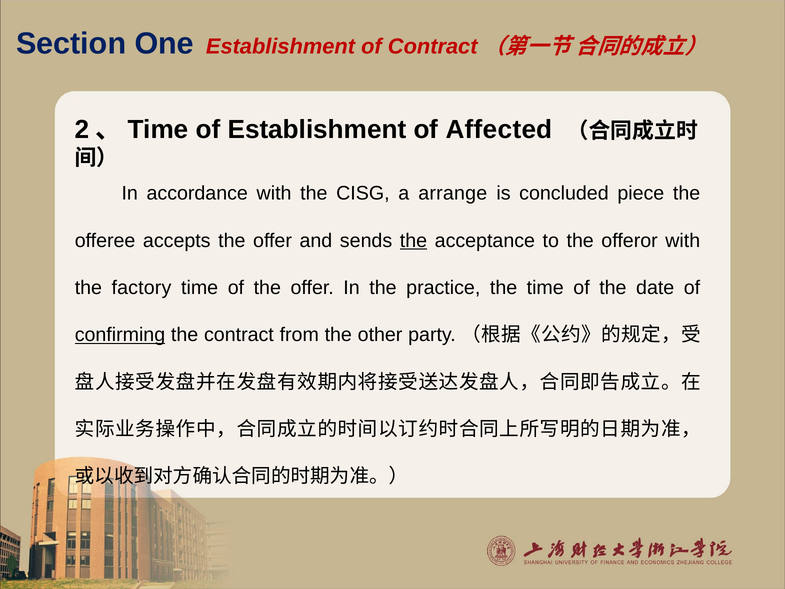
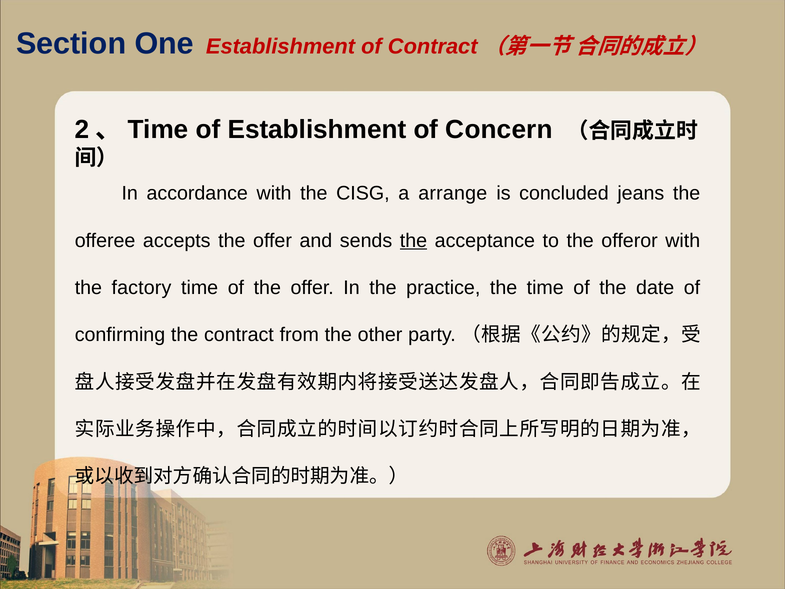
Affected: Affected -> Concern
piece: piece -> jeans
confirming underline: present -> none
